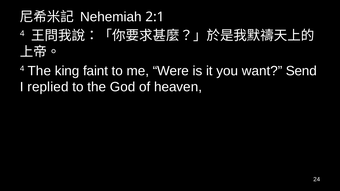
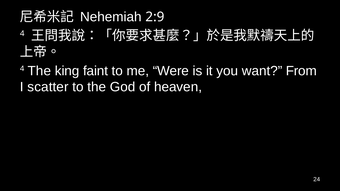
2:1: 2:1 -> 2:9
Send: Send -> From
replied: replied -> scatter
